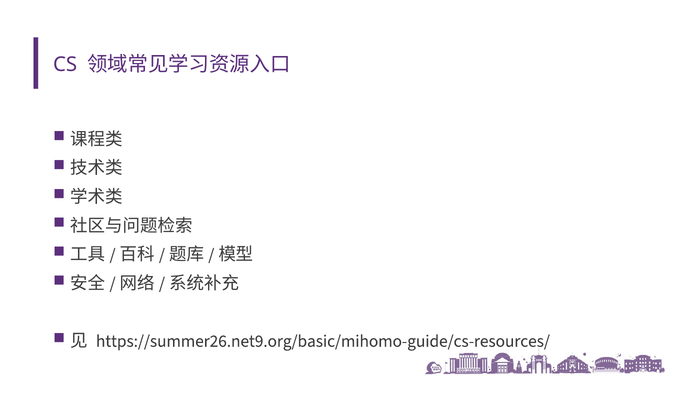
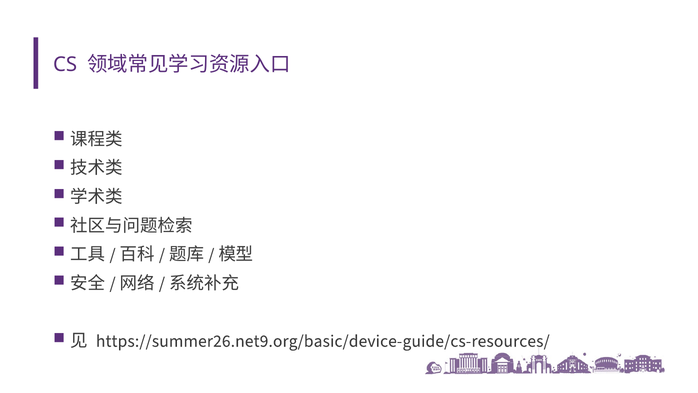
https://summer26.net9.org/basic/mihomo-guide/cs-resources/: https://summer26.net9.org/basic/mihomo-guide/cs-resources/ -> https://summer26.net9.org/basic/device-guide/cs-resources/
